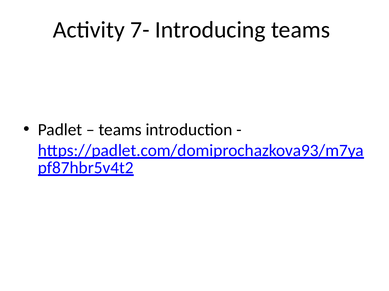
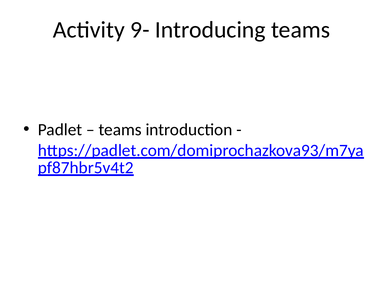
7-: 7- -> 9-
